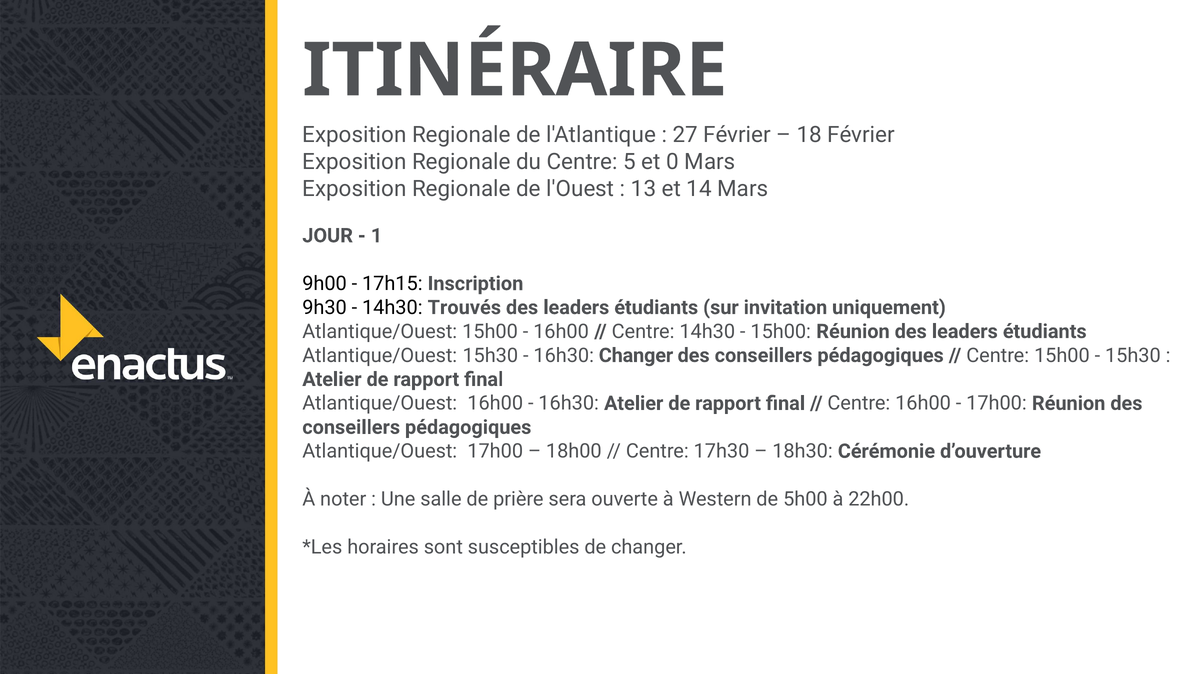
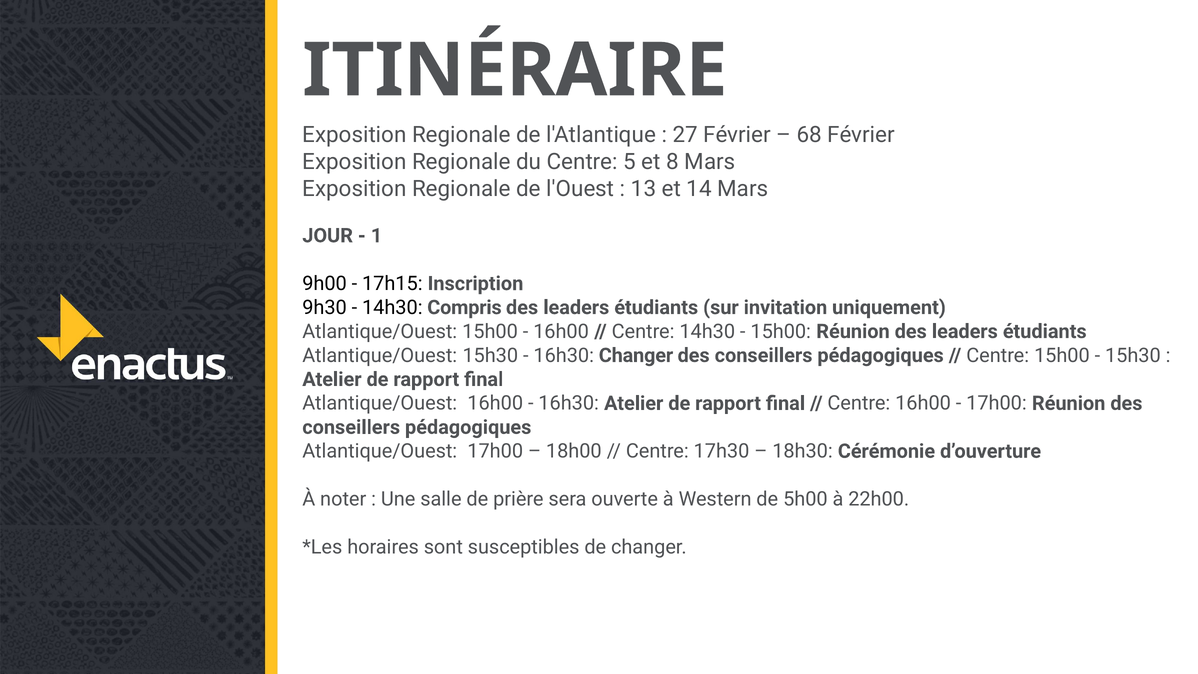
18: 18 -> 68
0: 0 -> 8
Trouvés: Trouvés -> Compris
